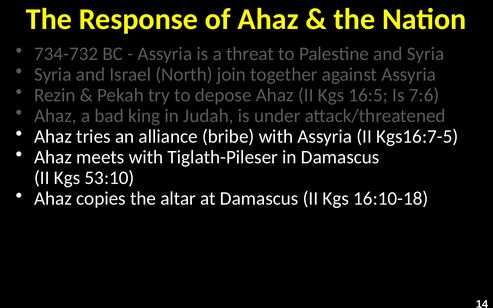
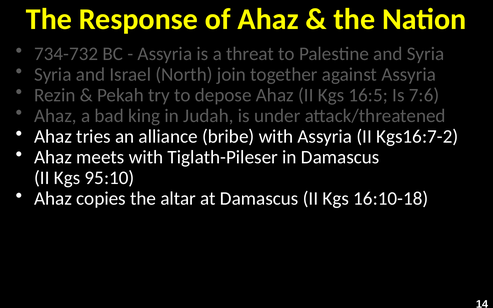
Kgs16:7-5: Kgs16:7-5 -> Kgs16:7-2
53:10: 53:10 -> 95:10
